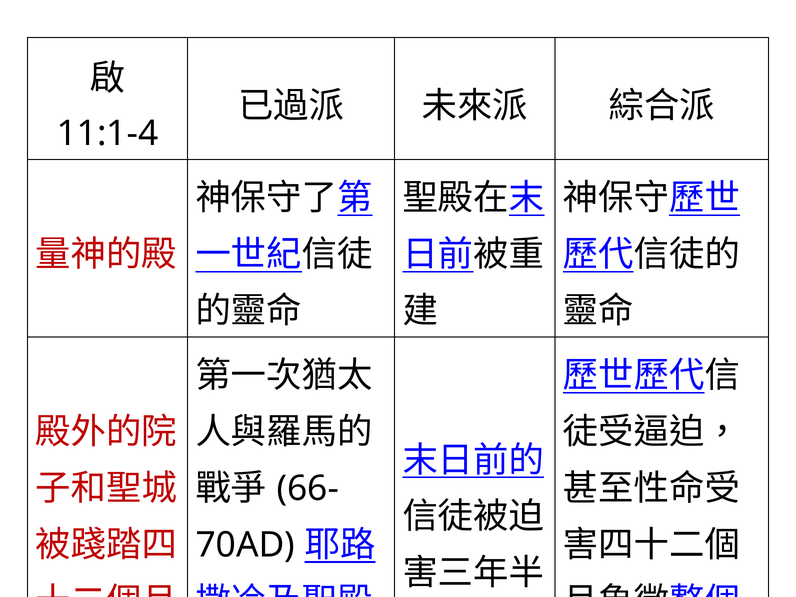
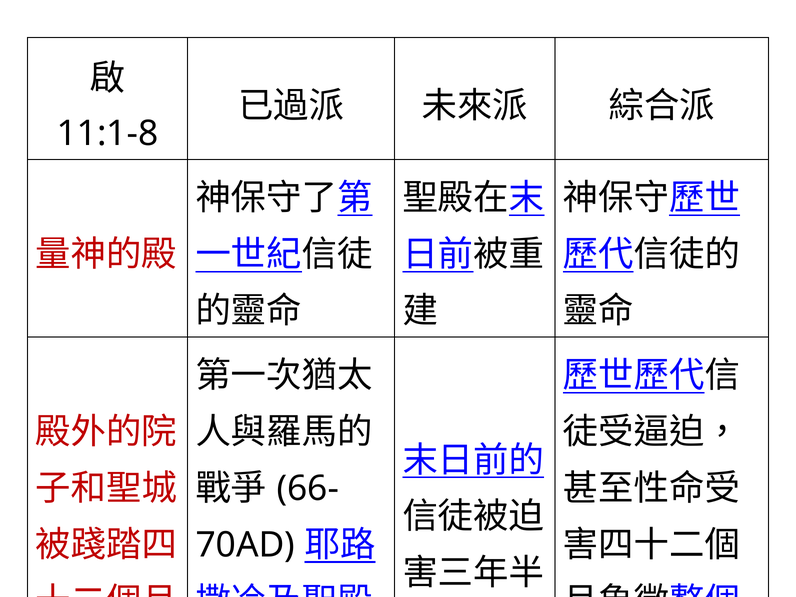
11:1-4: 11:1-4 -> 11:1-8
